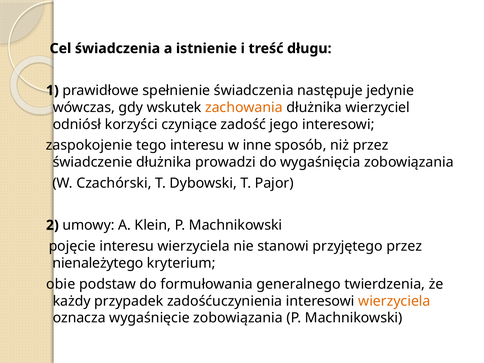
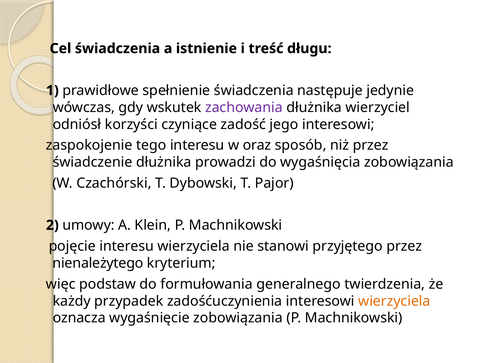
zachowania colour: orange -> purple
inne: inne -> oraz
obie: obie -> więc
